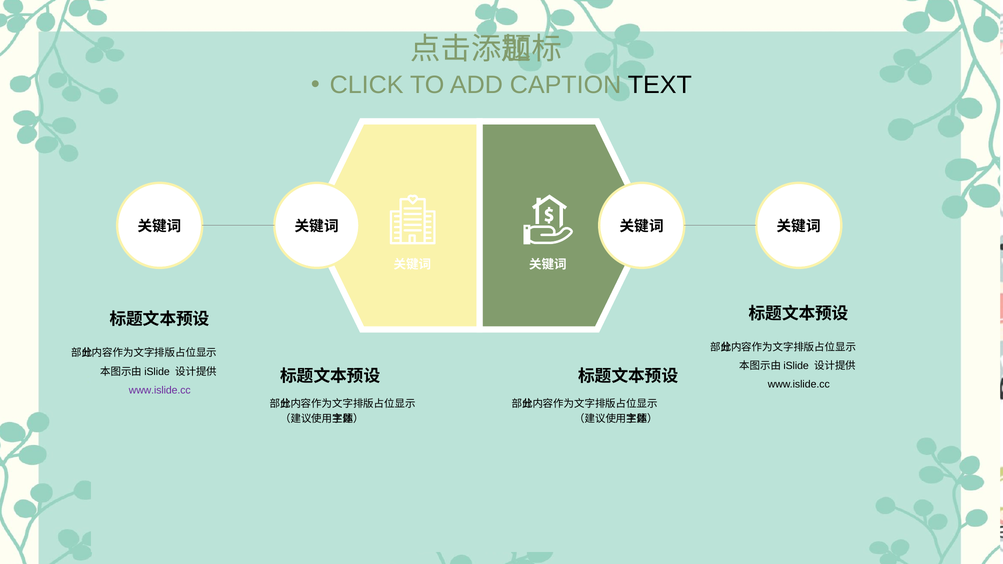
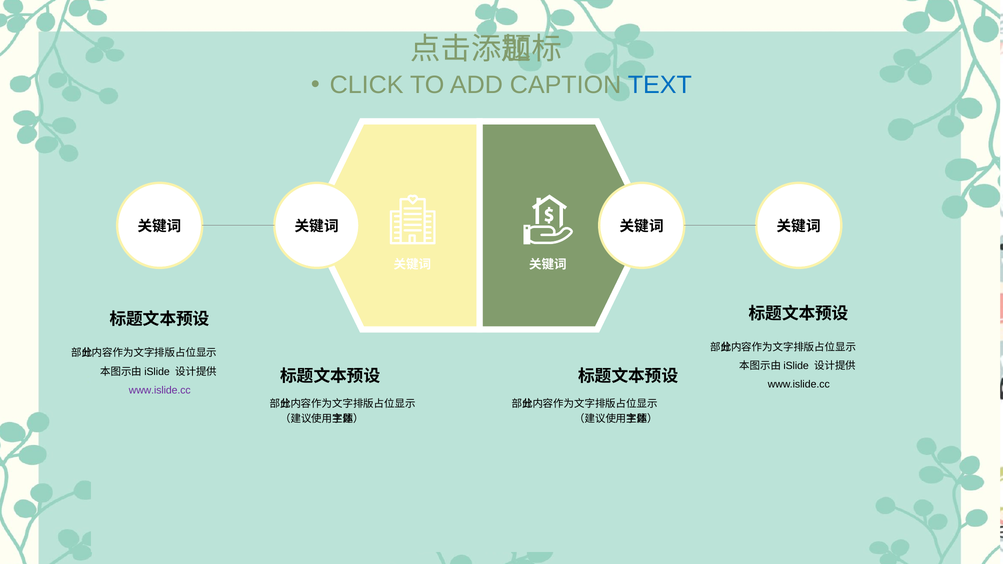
TEXT colour: black -> blue
